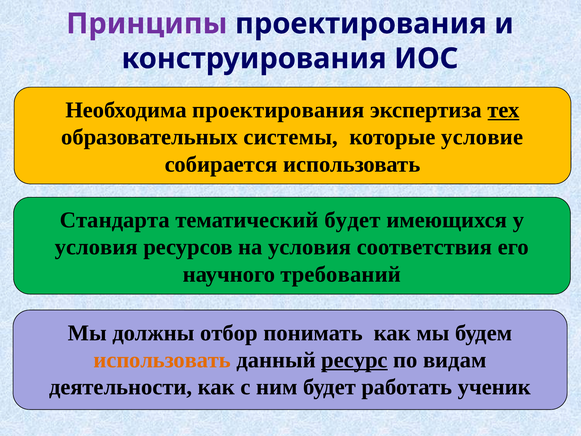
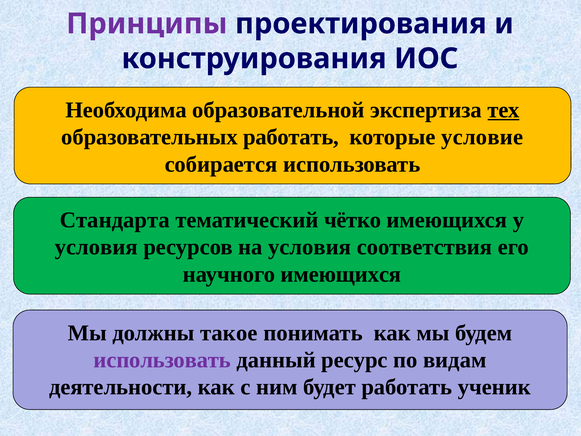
Необходима проектирования: проектирования -> образовательной
образовательных системы: системы -> работать
тематический будет: будет -> чётко
научного требований: требований -> имеющихся
отбор: отбор -> такое
использовать at (162, 360) colour: orange -> purple
ресурс underline: present -> none
